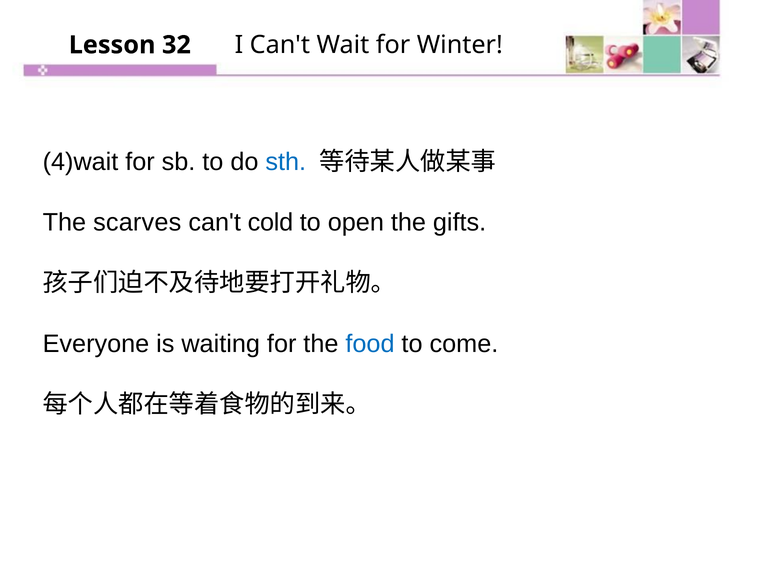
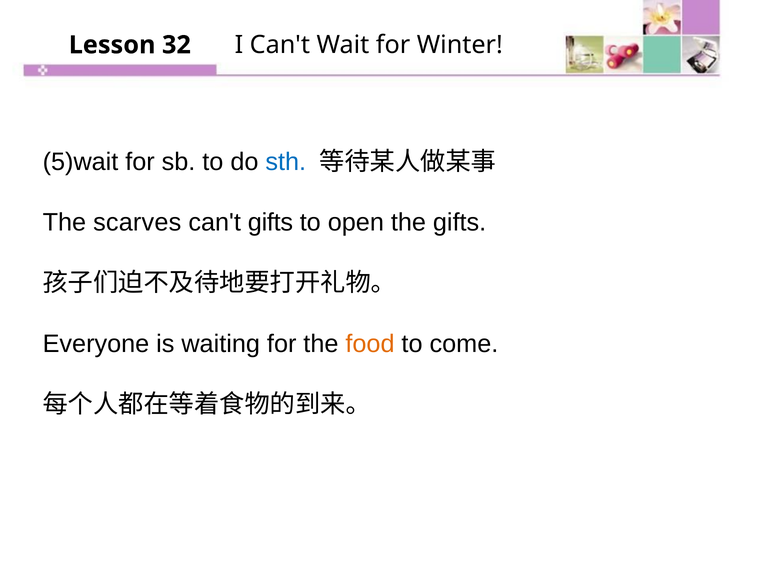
4)wait: 4)wait -> 5)wait
can't cold: cold -> gifts
food colour: blue -> orange
